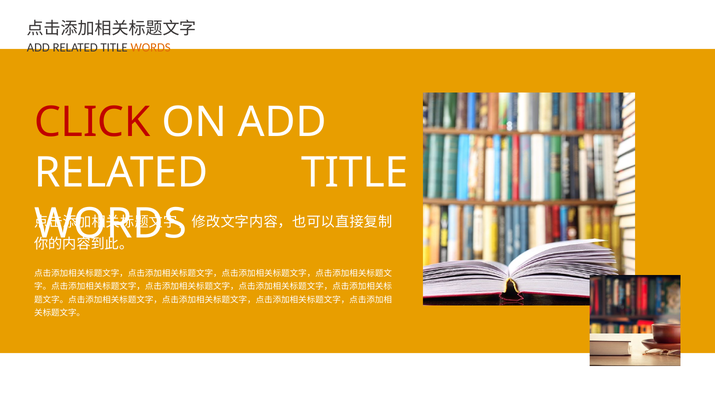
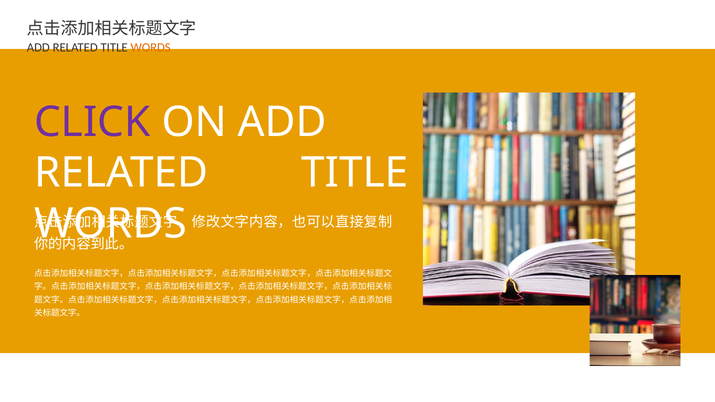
CLICK colour: red -> purple
